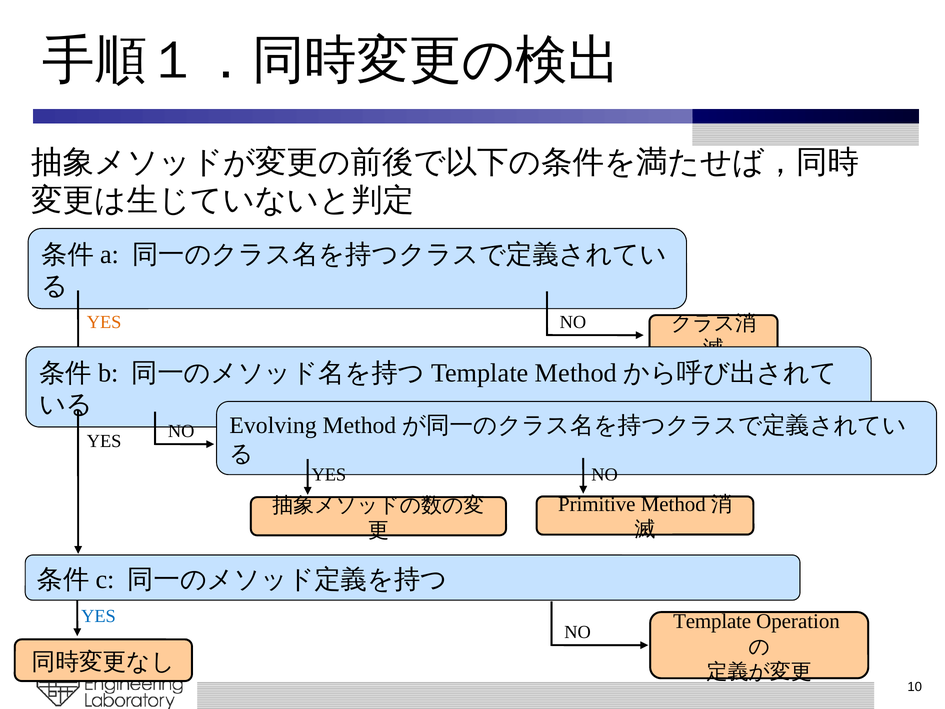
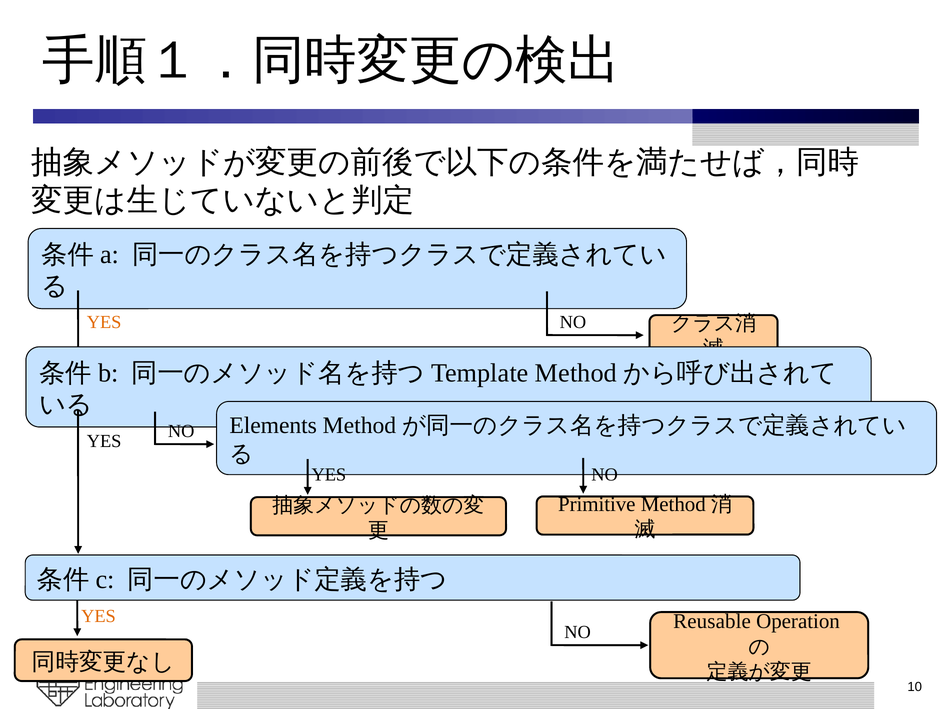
Evolving: Evolving -> Elements
YES at (98, 616) colour: blue -> orange
Template: Template -> Reusable
